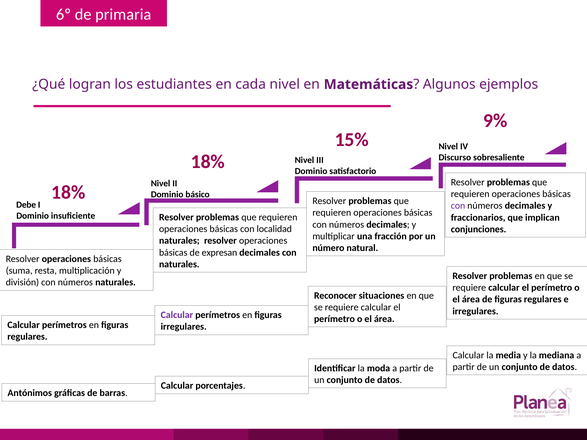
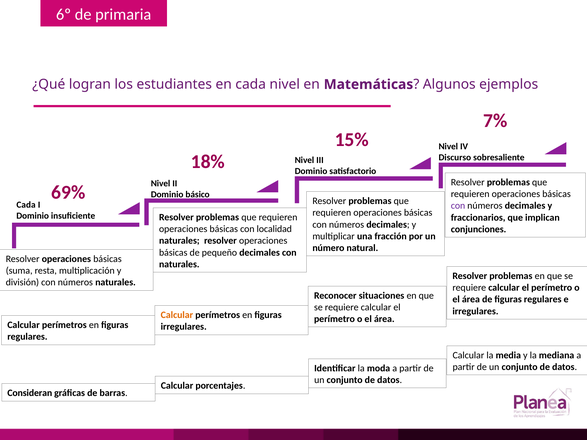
9%: 9% -> 7%
18% at (68, 192): 18% -> 69%
Debe at (26, 205): Debe -> Cada
expresan: expresan -> pequeño
Calcular at (177, 315) colour: purple -> orange
Antónimos: Antónimos -> Consideran
